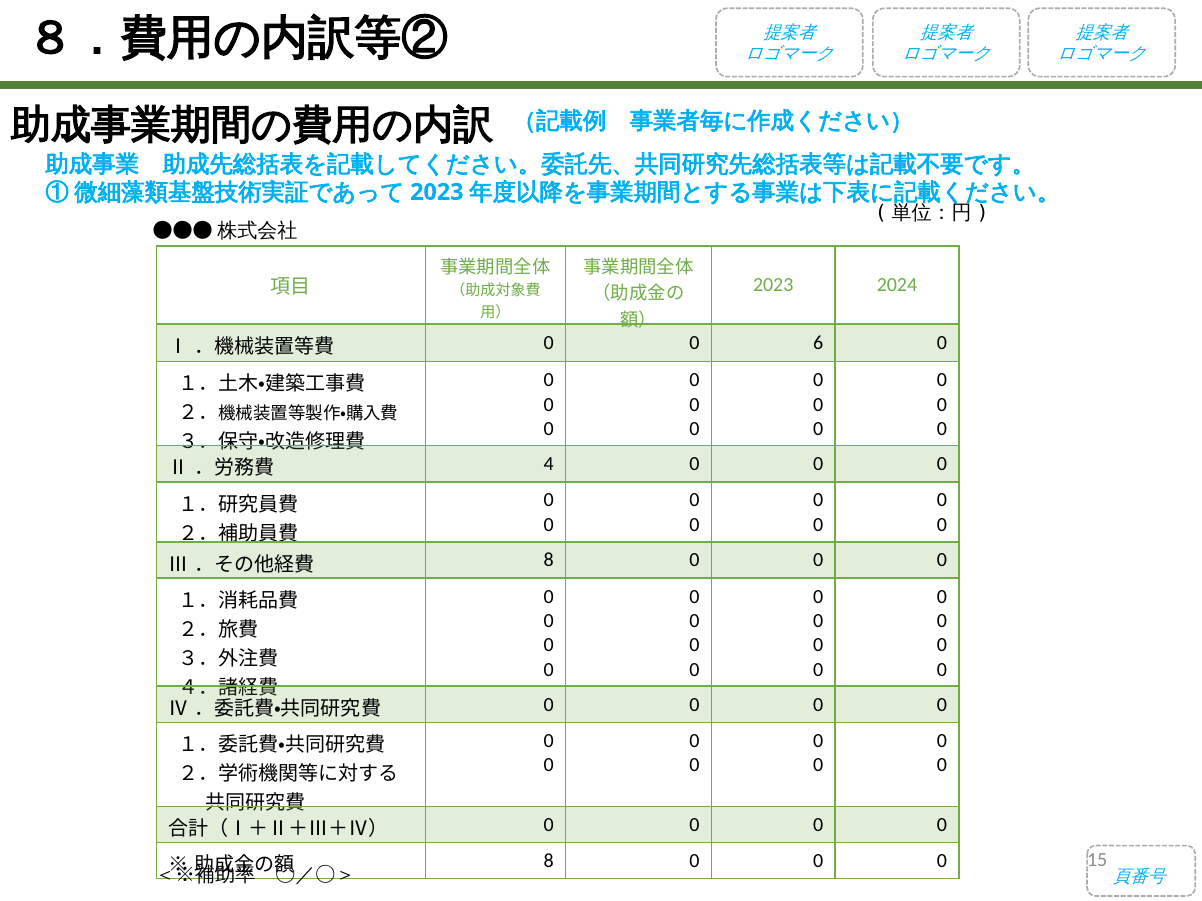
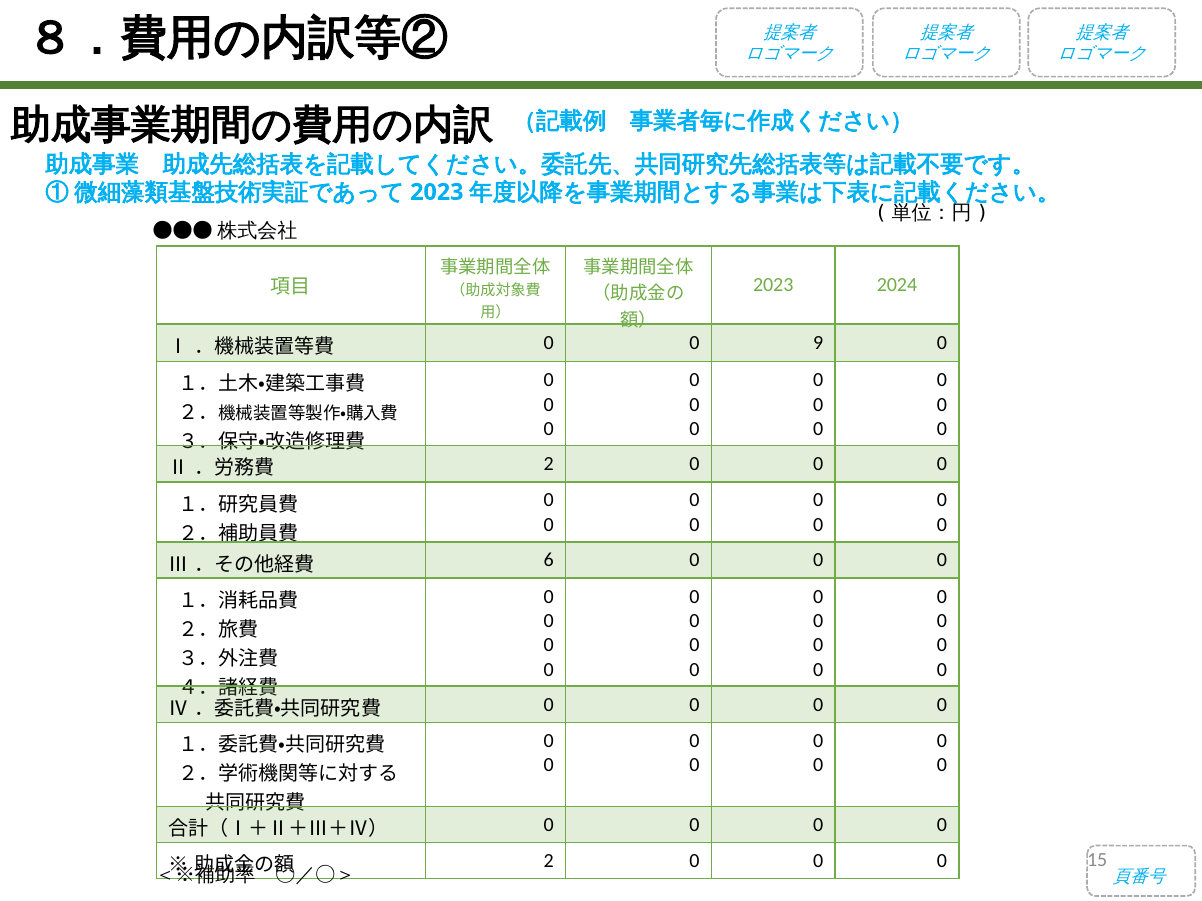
6: 6 -> 9
4 at (549, 464): 4 -> 2
8 at (549, 561): 8 -> 6
8 at (549, 861): 8 -> 2
